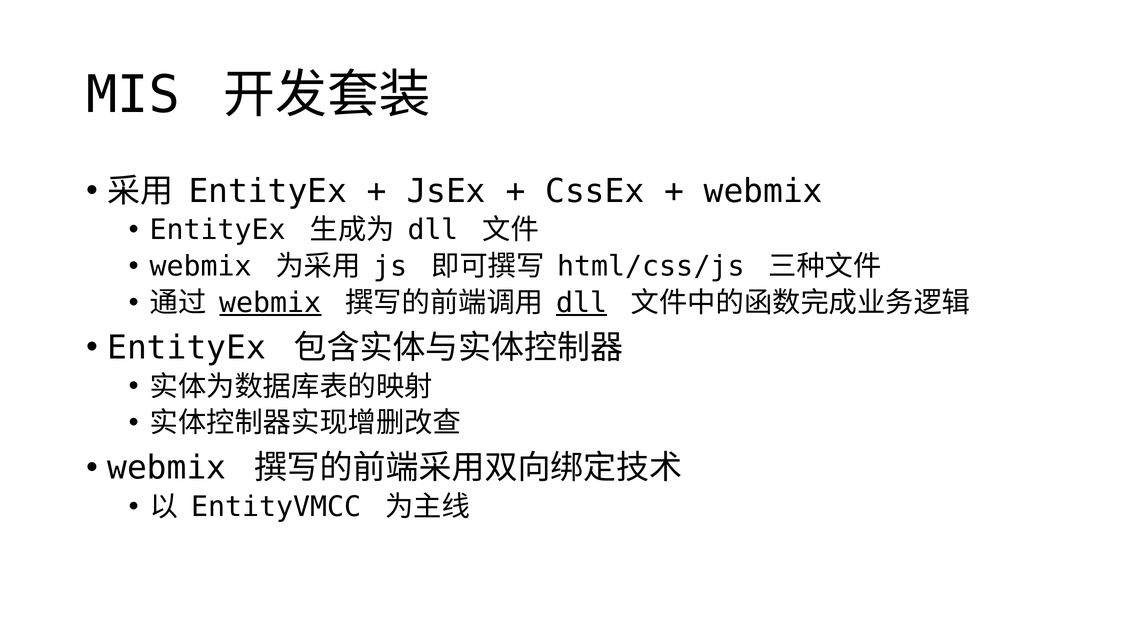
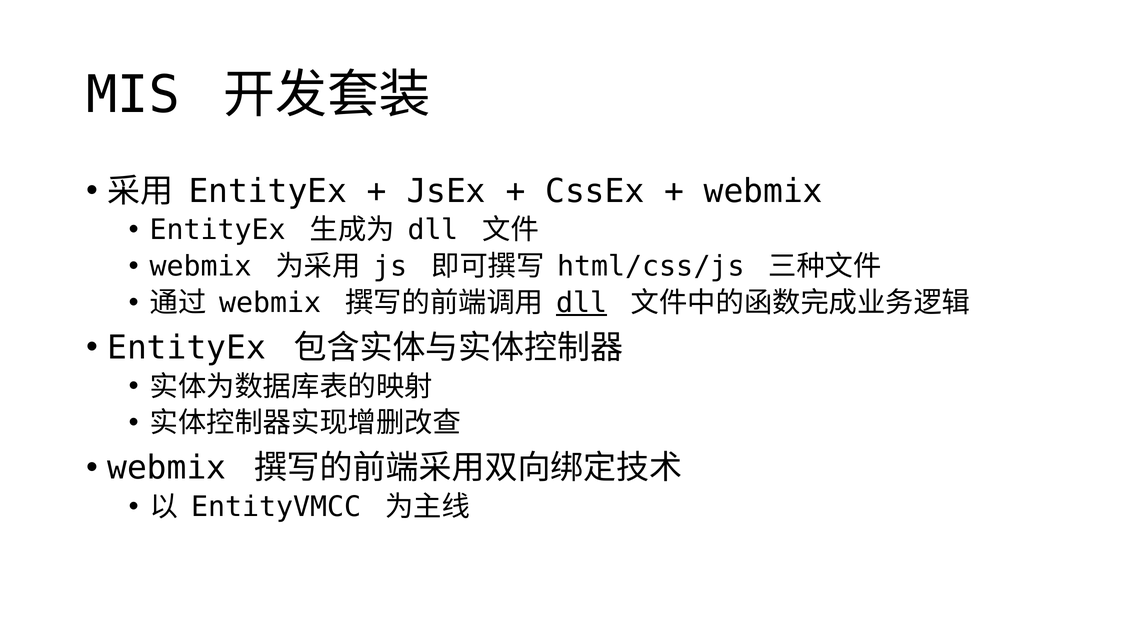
webmix at (270, 303) underline: present -> none
